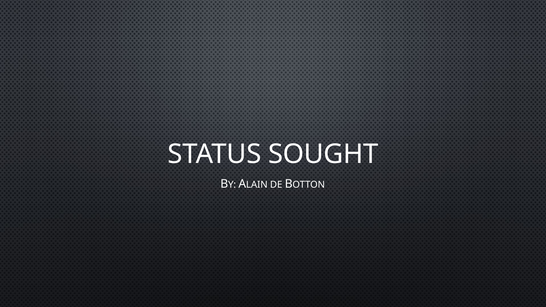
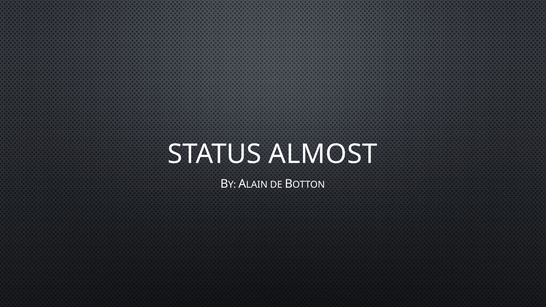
SOUGHT: SOUGHT -> ALMOST
